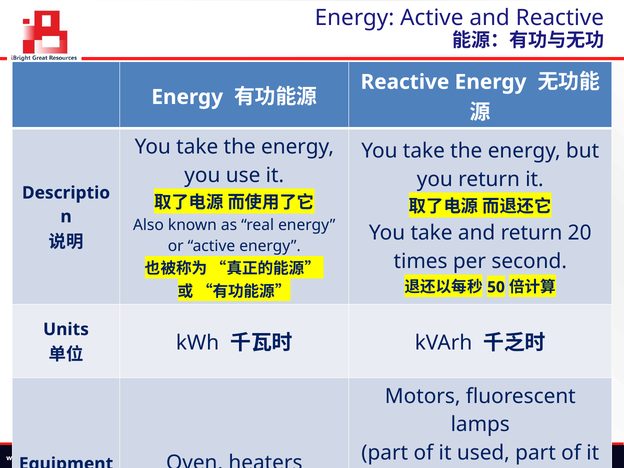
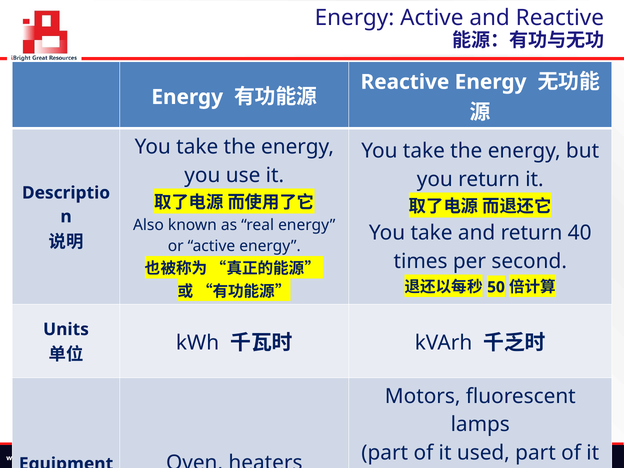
20: 20 -> 40
